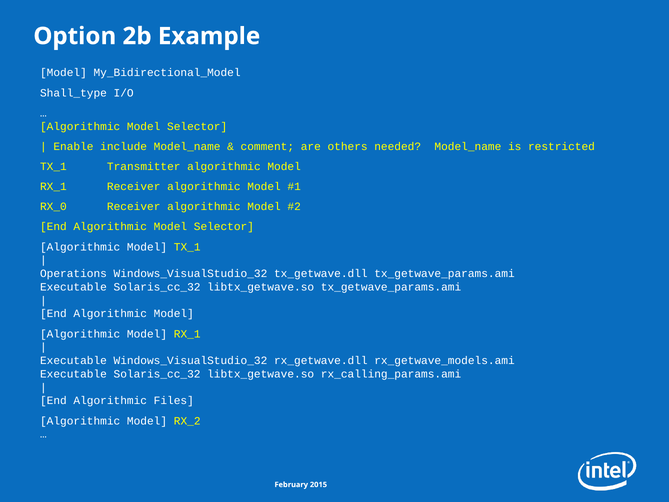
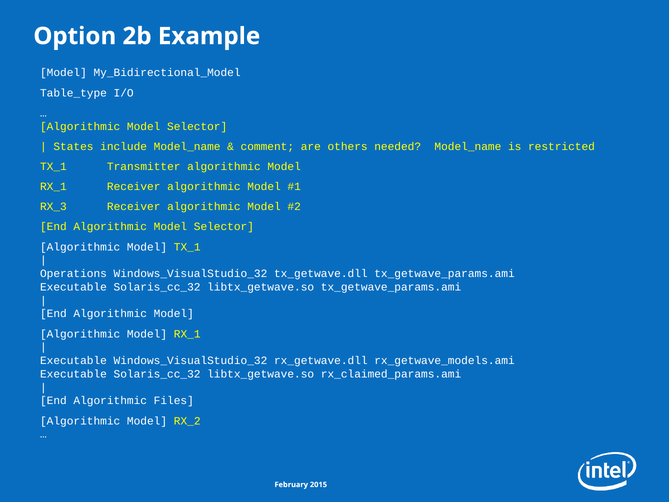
Shall_type: Shall_type -> Table_type
Enable: Enable -> States
RX_0: RX_0 -> RX_3
rx_calling_params.ami: rx_calling_params.ami -> rx_claimed_params.ami
